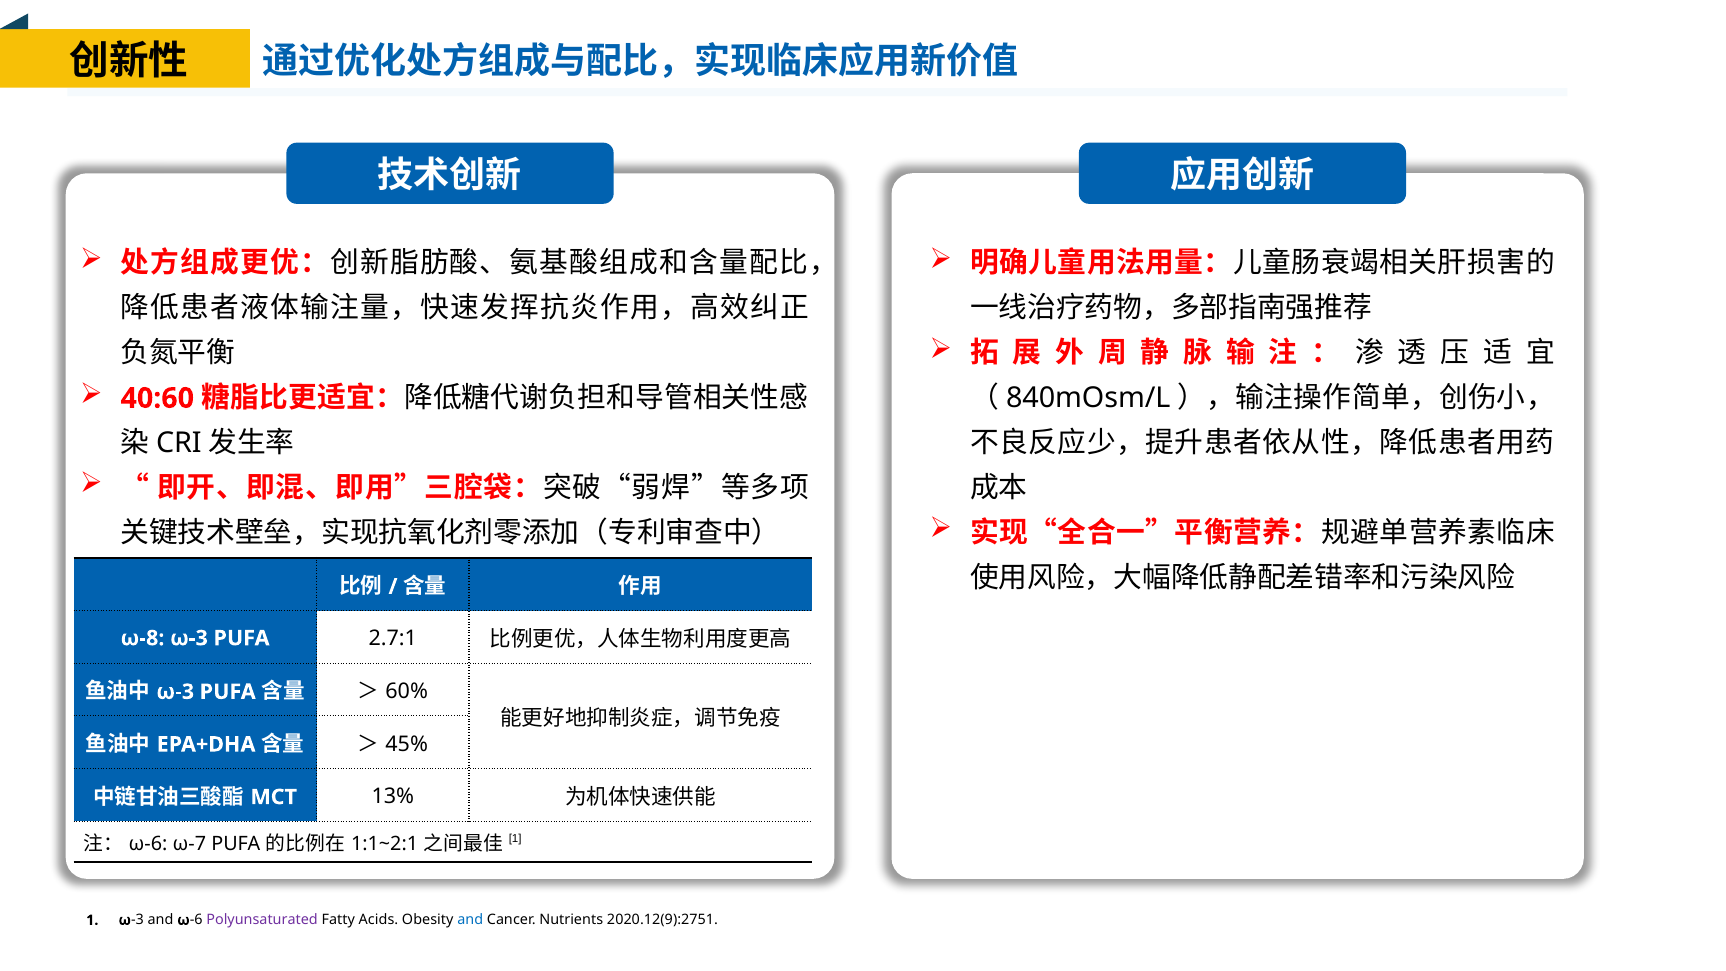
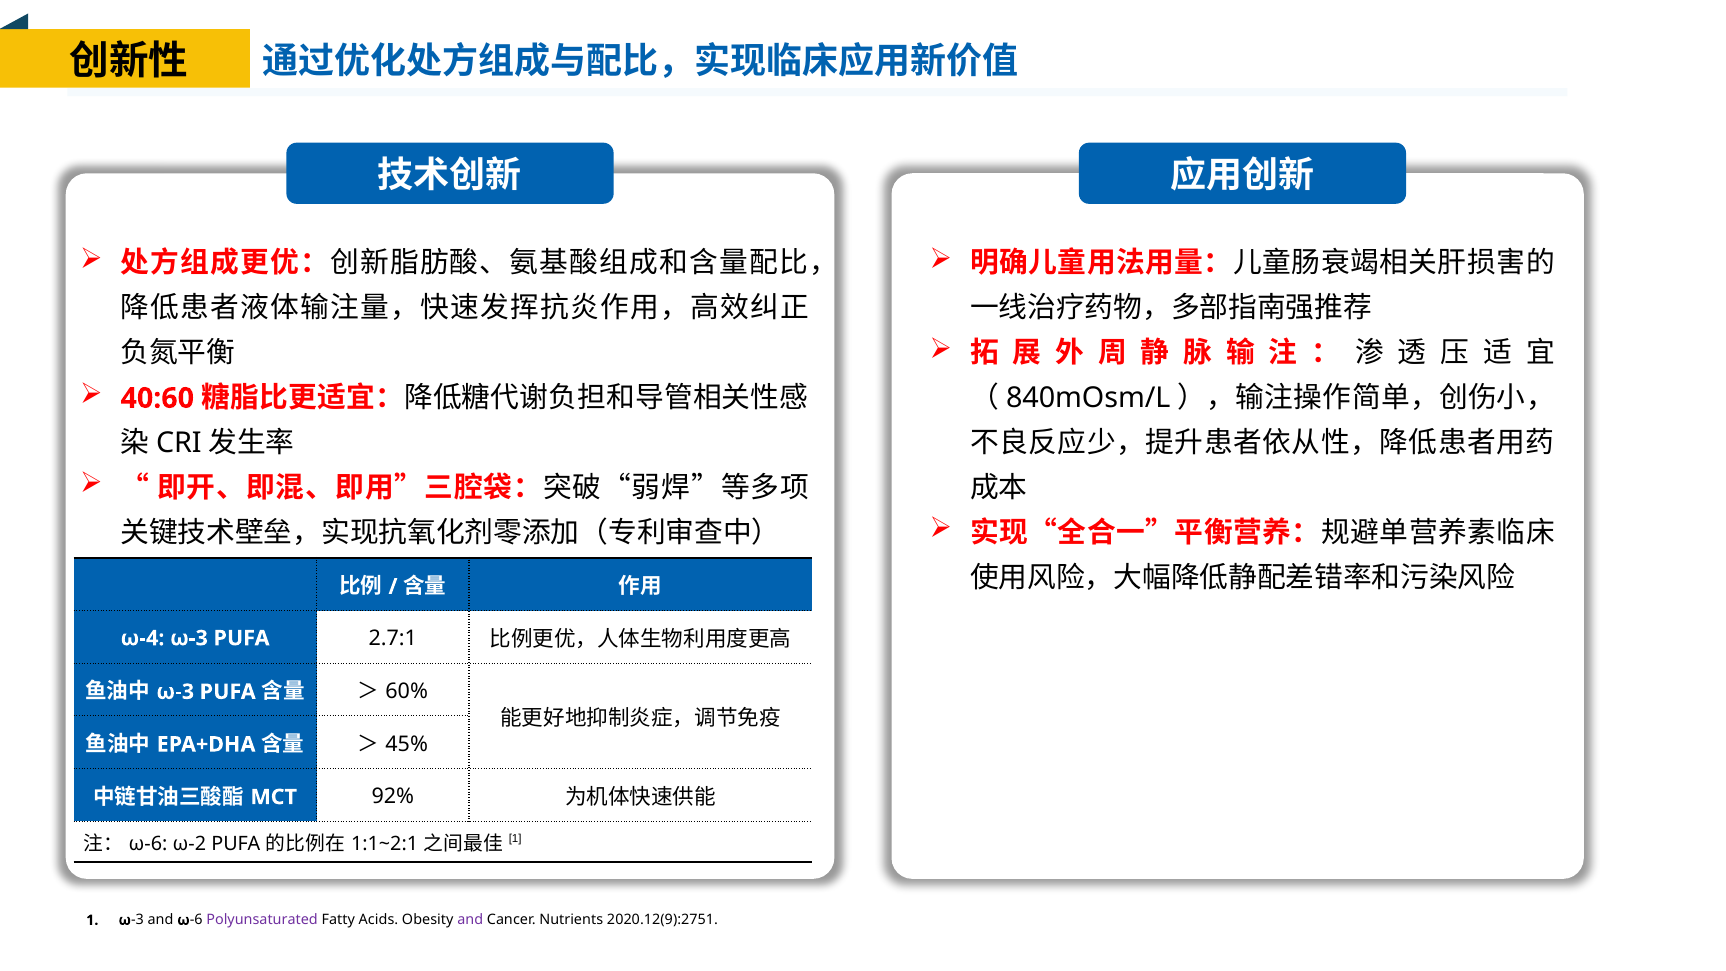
ω-8: ω-8 -> ω-4
13%: 13% -> 92%
ω-7: ω-7 -> ω-2
and at (470, 920) colour: blue -> purple
